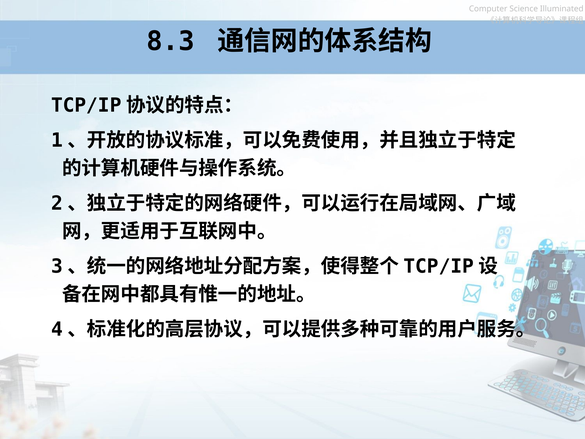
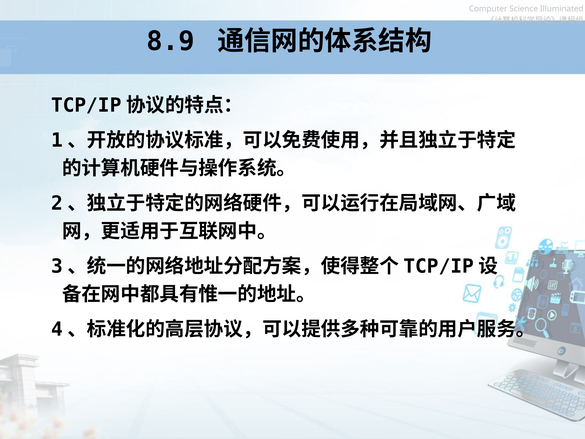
8.3: 8.3 -> 8.9
